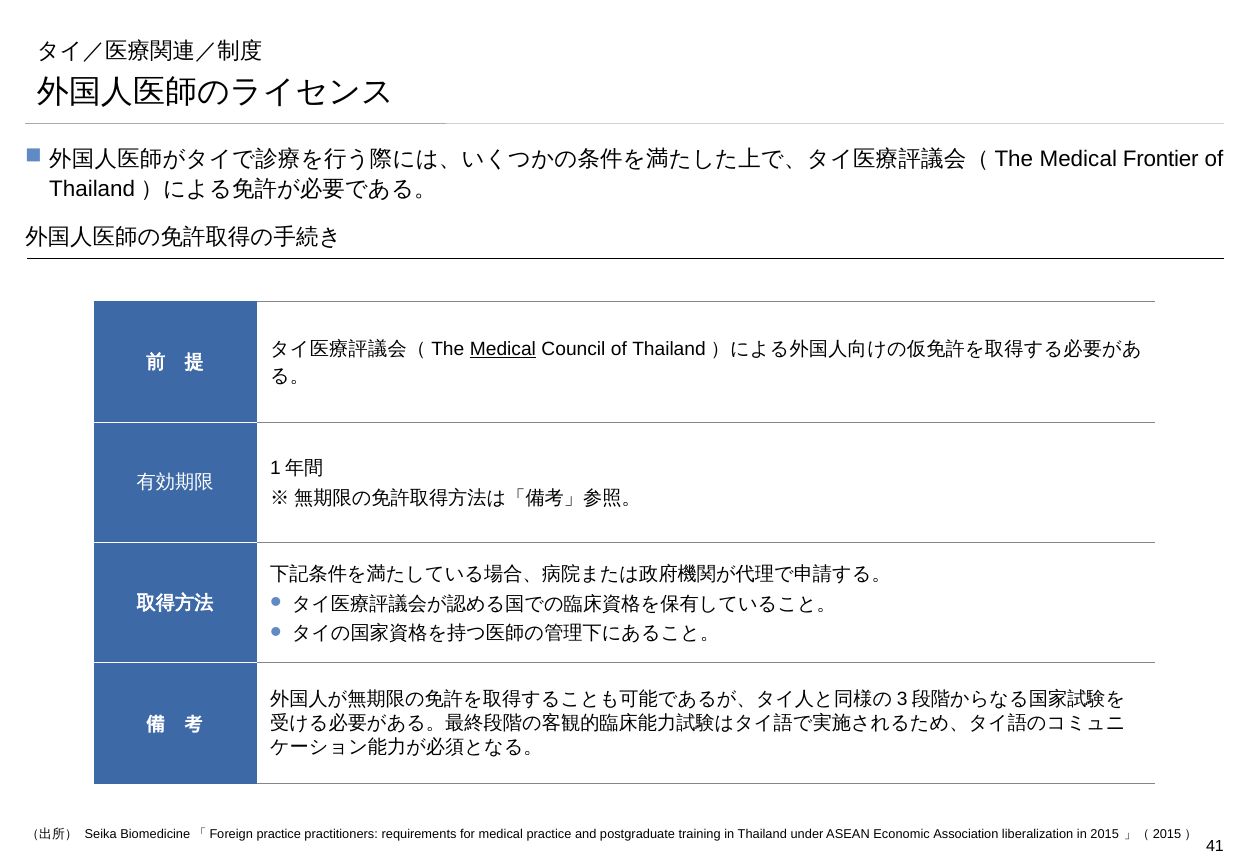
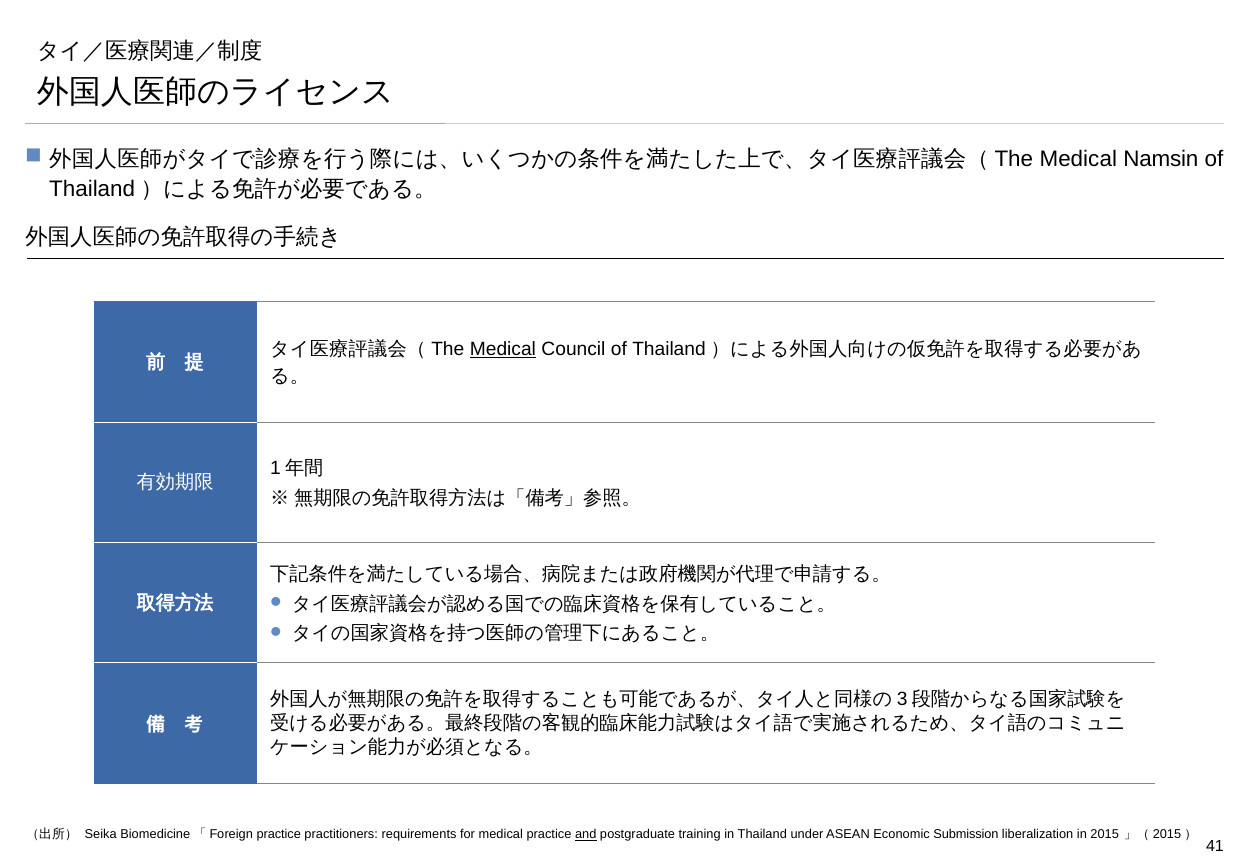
Frontier: Frontier -> Namsin
and underline: none -> present
Association: Association -> Submission
